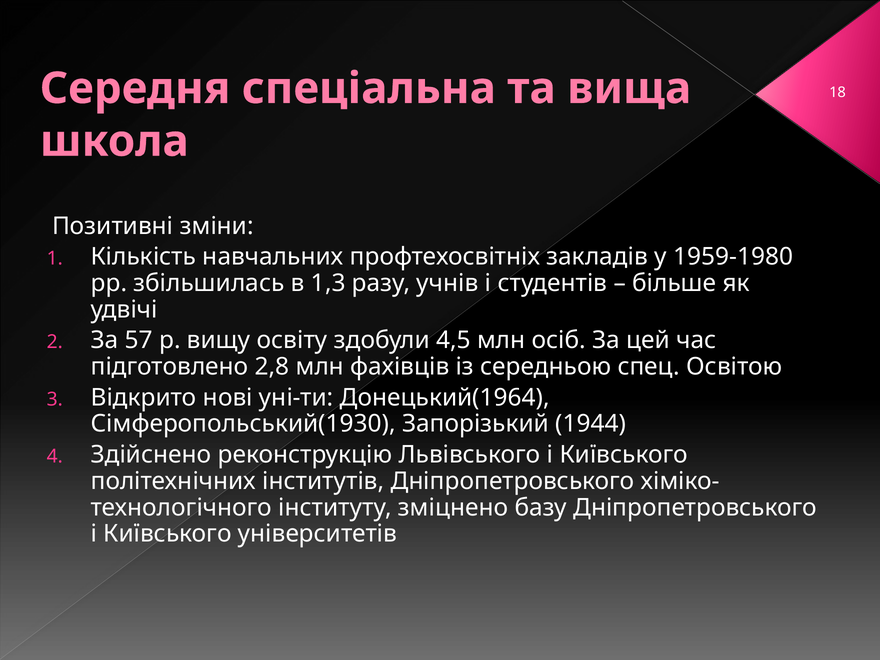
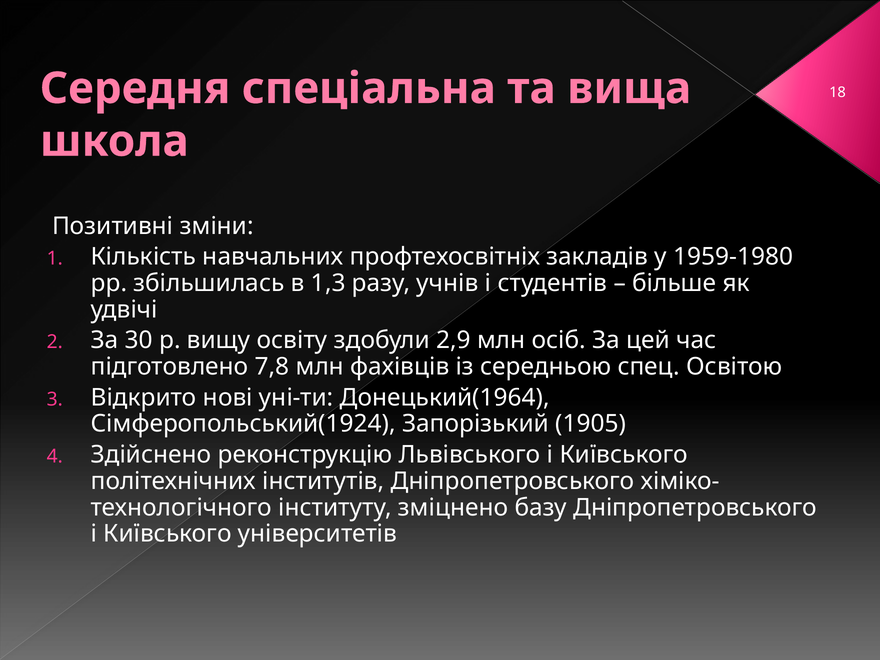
57: 57 -> 30
4,5: 4,5 -> 2,9
2,8: 2,8 -> 7,8
Сімферопольський(1930: Сімферопольський(1930 -> Сімферопольський(1924
1944: 1944 -> 1905
